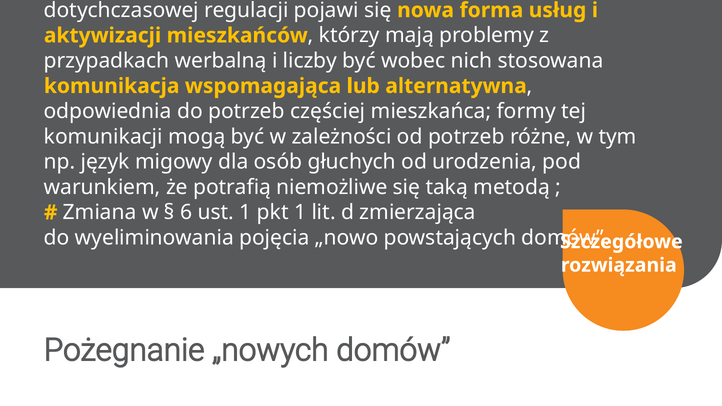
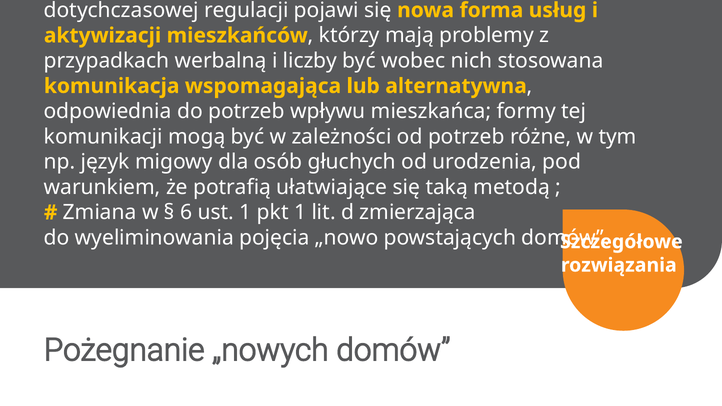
częściej: częściej -> wpływu
niemożliwe: niemożliwe -> ułatwiające
